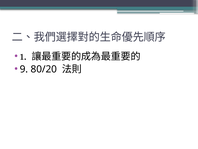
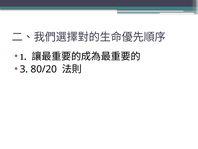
9: 9 -> 3
